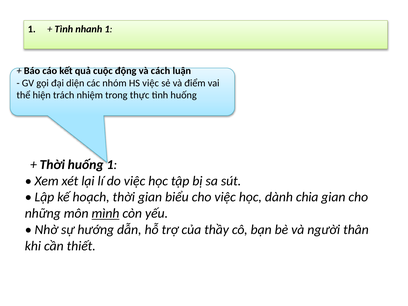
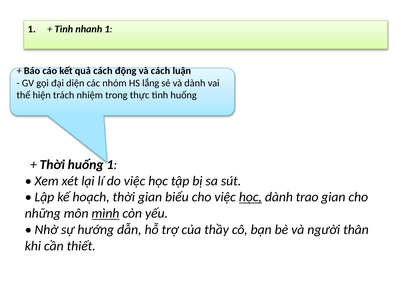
quả cuộc: cuộc -> cách
HS việc: việc -> lắng
và điểm: điểm -> dành
học at (250, 197) underline: none -> present
chia: chia -> trao
